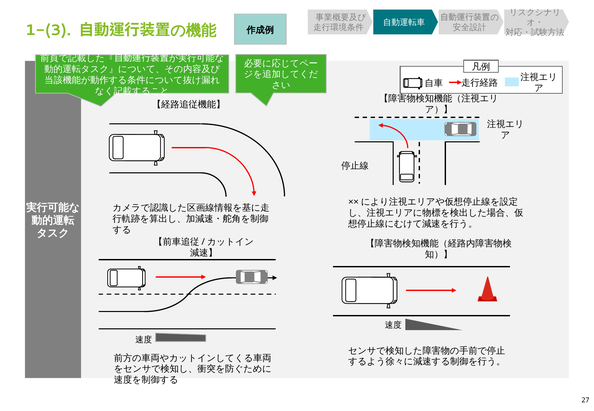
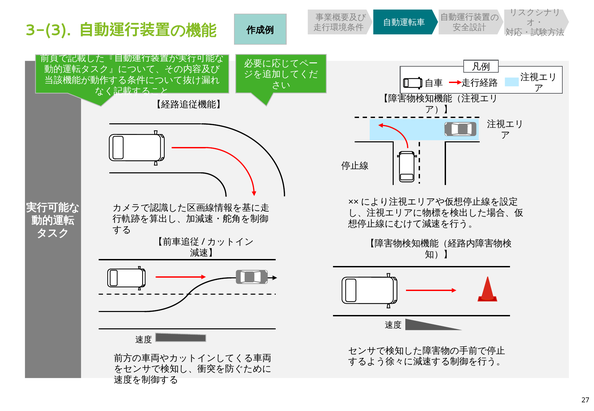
1-(3: 1-(3 -> 3-(3
